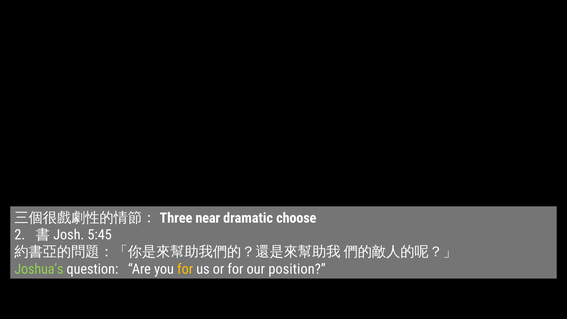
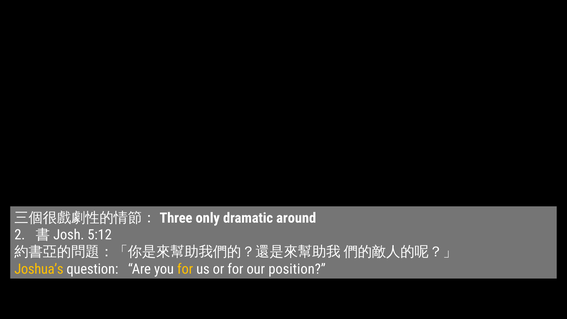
near: near -> only
choose: choose -> around
5:45: 5:45 -> 5:12
Joshua’s colour: light green -> yellow
